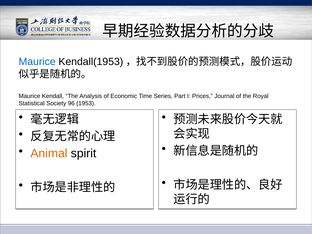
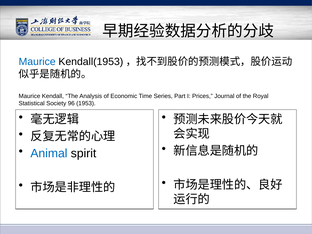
Animal colour: orange -> blue
